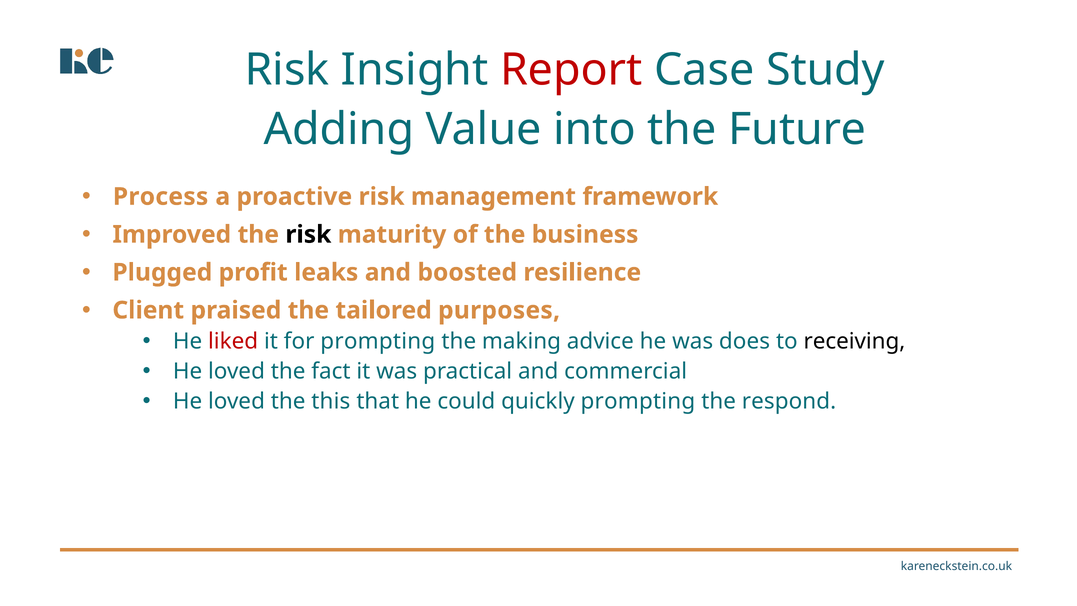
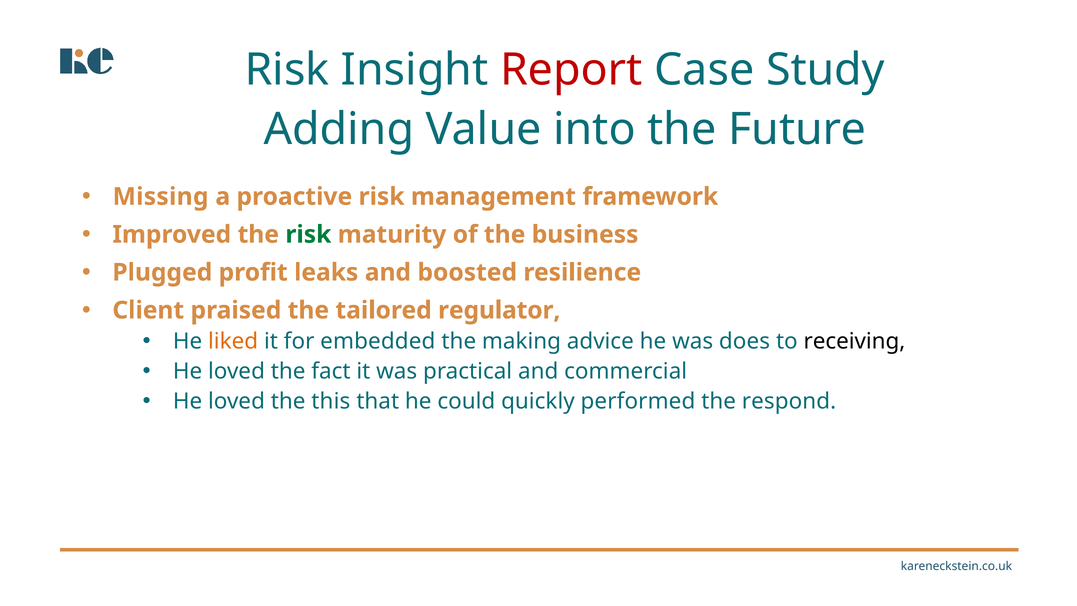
Process: Process -> Missing
risk at (308, 234) colour: black -> green
purposes: purposes -> regulator
liked colour: red -> orange
for prompting: prompting -> embedded
quickly prompting: prompting -> performed
